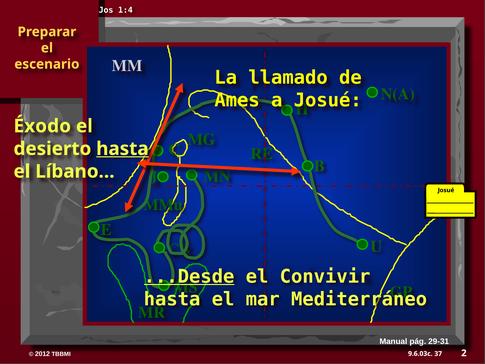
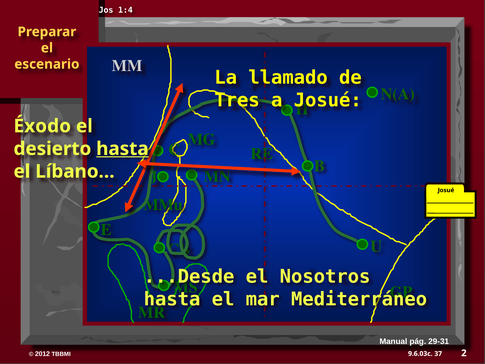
Ames: Ames -> Tres
...Desde underline: present -> none
Convivir: Convivir -> Nosotros
